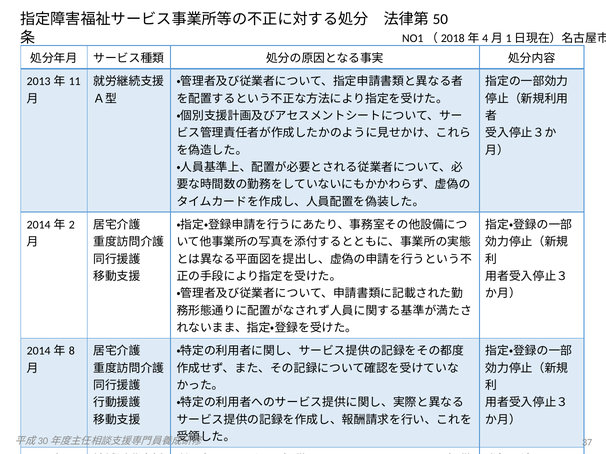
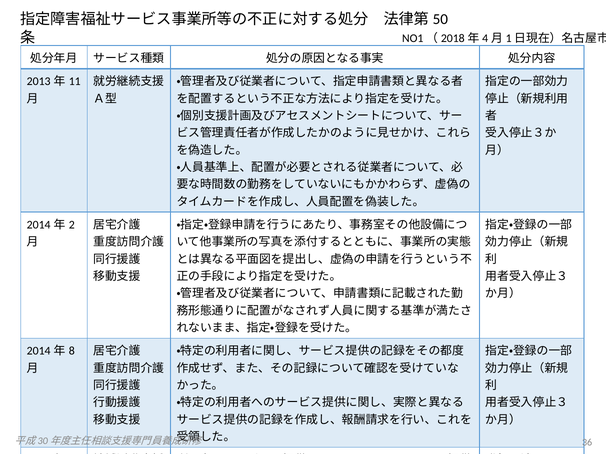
37: 37 -> 36
